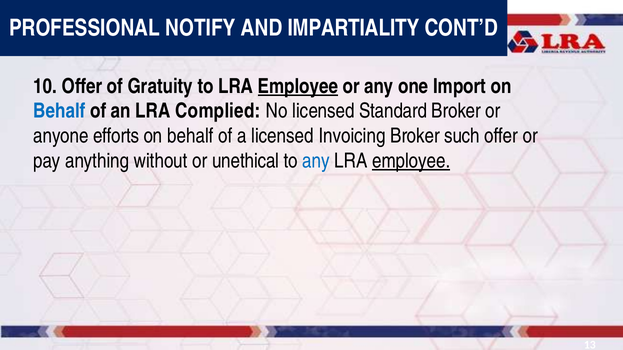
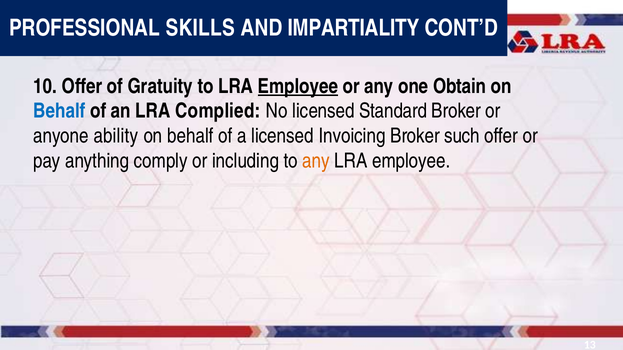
NOTIFY: NOTIFY -> SKILLS
Import: Import -> Obtain
efforts: efforts -> ability
without: without -> comply
unethical: unethical -> including
any at (316, 161) colour: blue -> orange
employee at (411, 161) underline: present -> none
